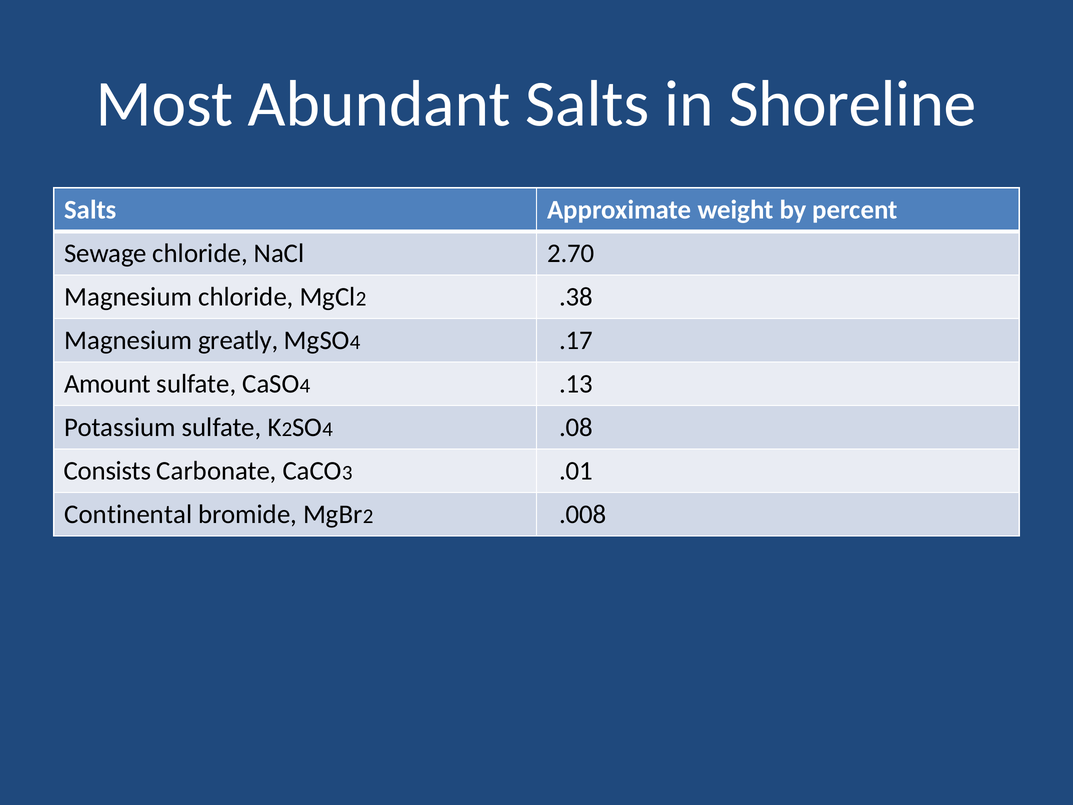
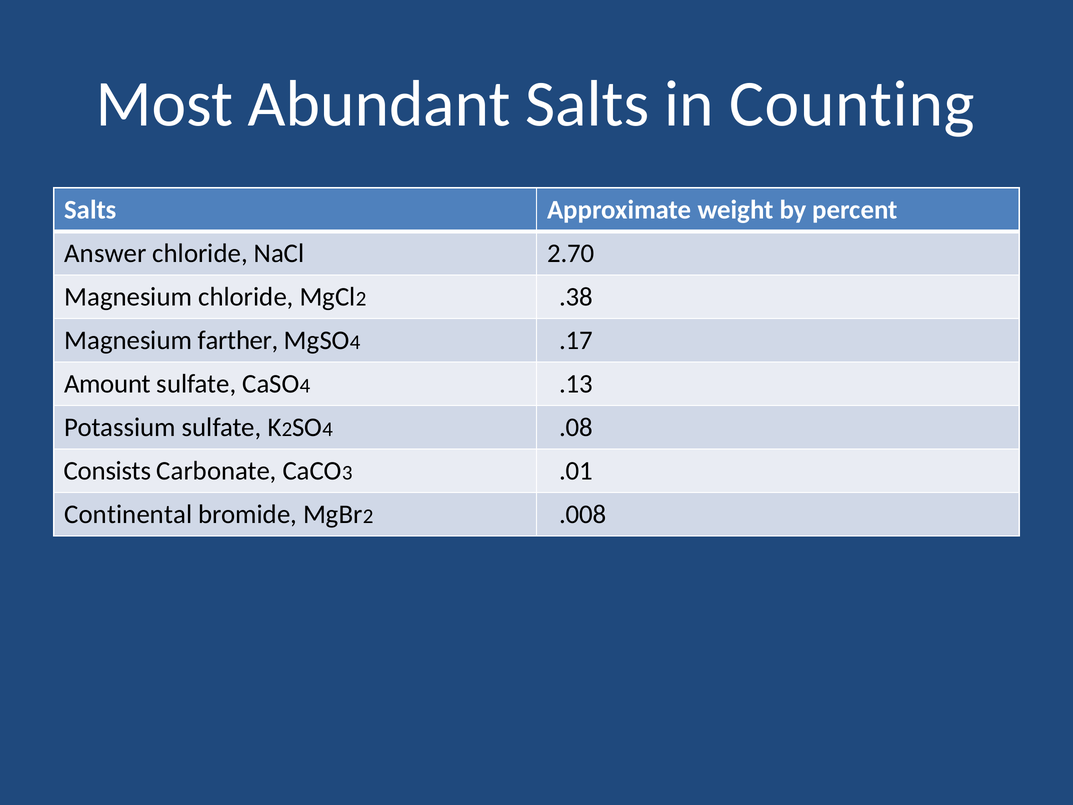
Shoreline: Shoreline -> Counting
Sewage: Sewage -> Answer
greatly: greatly -> farther
